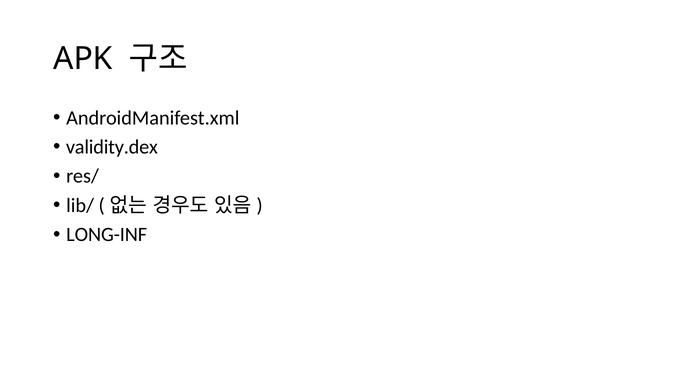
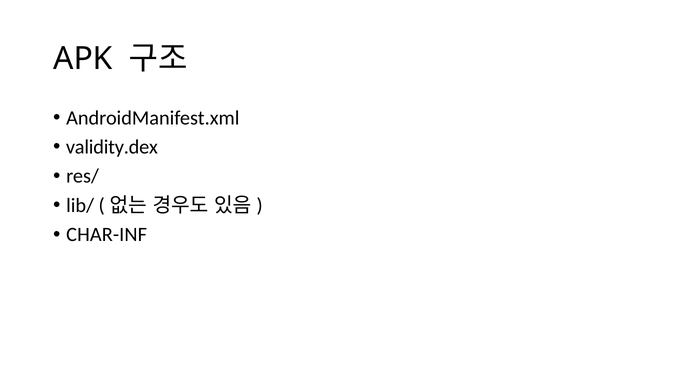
LONG-INF: LONG-INF -> CHAR-INF
